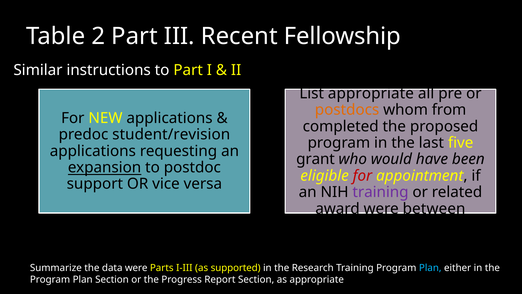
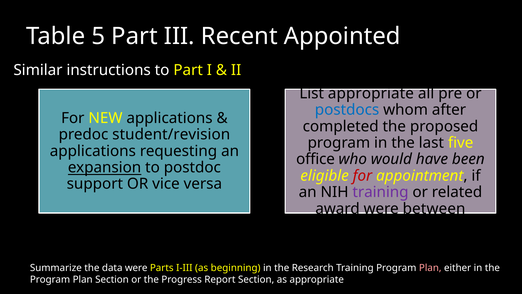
2: 2 -> 5
Fellowship: Fellowship -> Appointed
postdocs colour: orange -> blue
from: from -> after
grant: grant -> office
supported: supported -> beginning
Plan at (430, 268) colour: light blue -> pink
